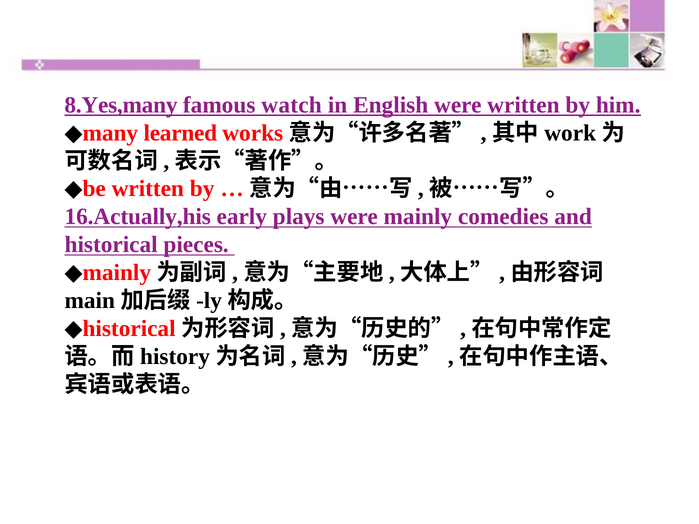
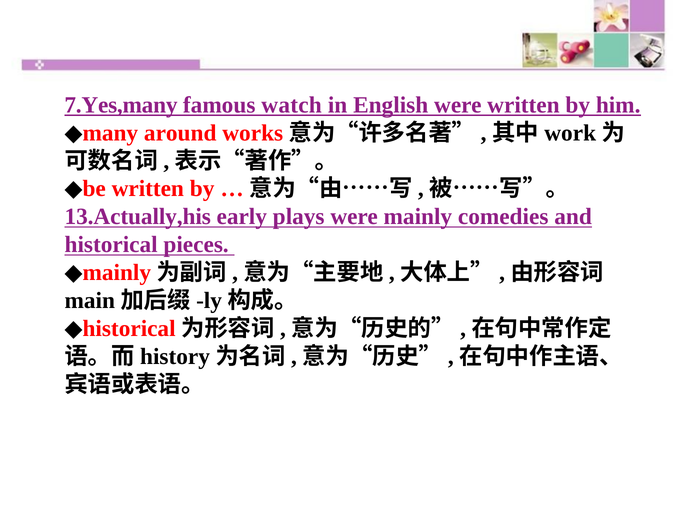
8.Yes,many: 8.Yes,many -> 7.Yes,many
learned: learned -> around
16.Actually,his: 16.Actually,his -> 13.Actually,his
